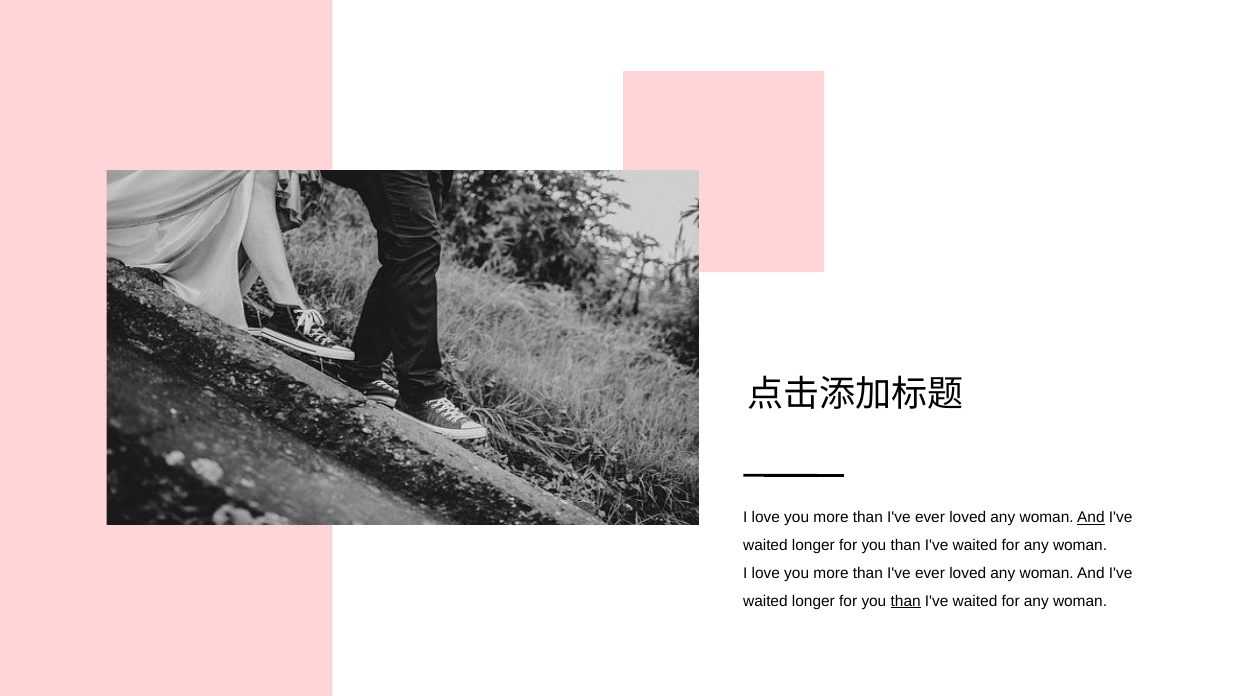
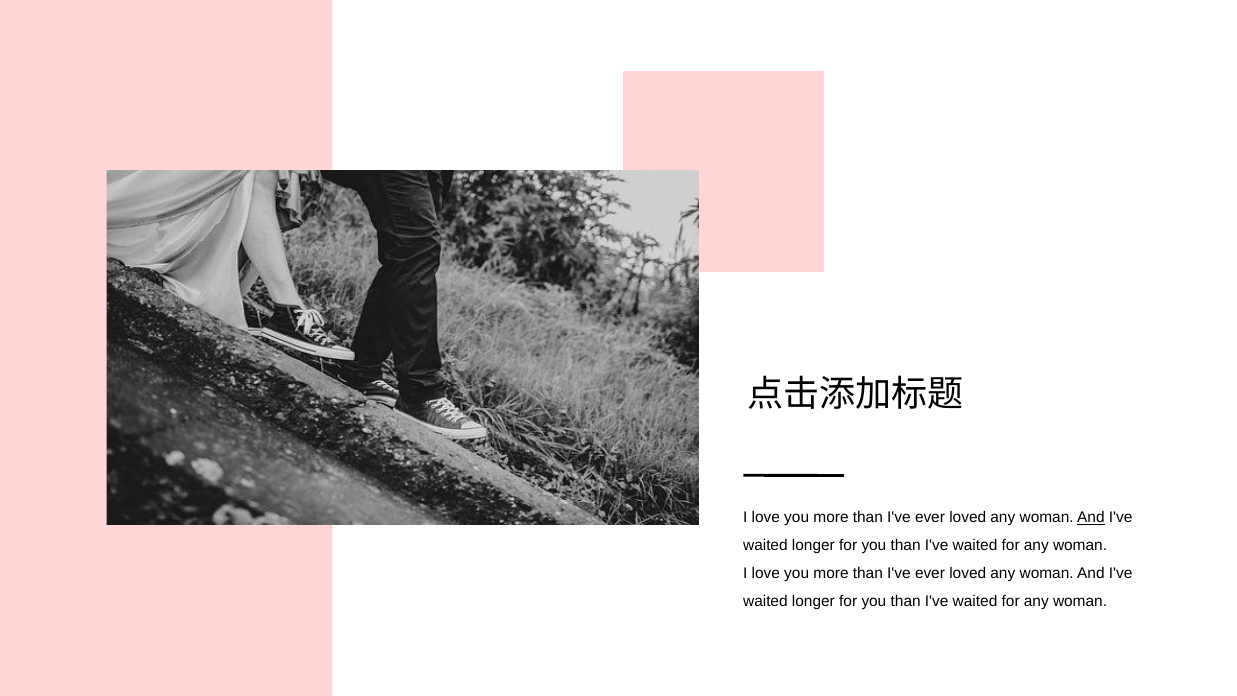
than at (906, 601) underline: present -> none
